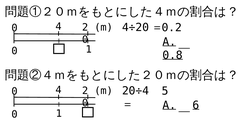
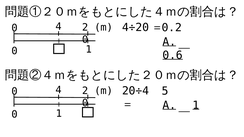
0.8: 0.8 -> 0.6
A 6: 6 -> 1
